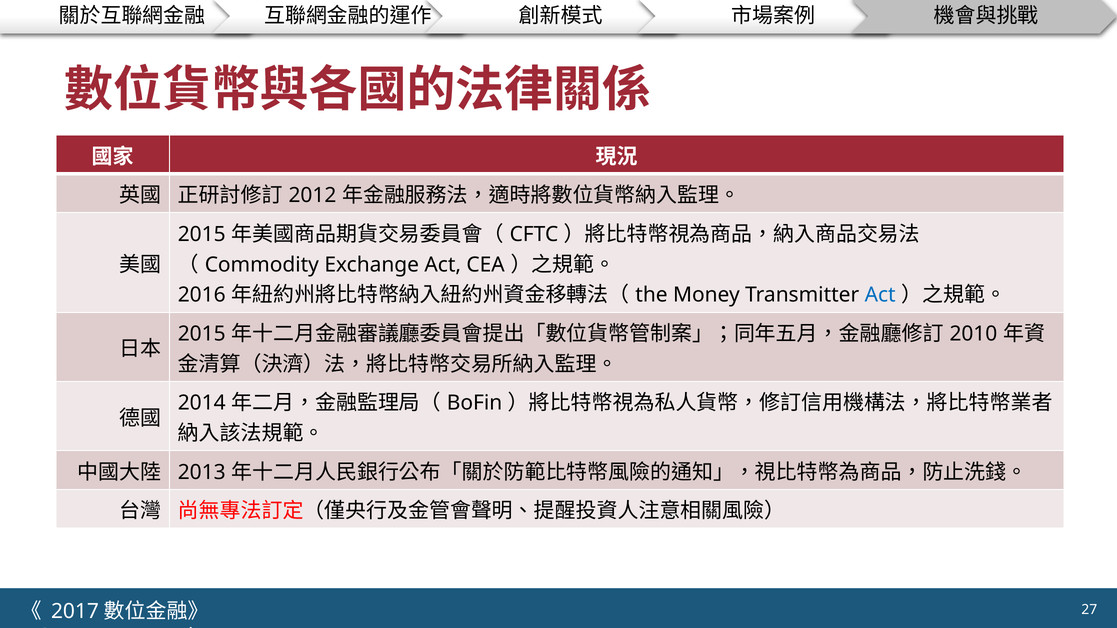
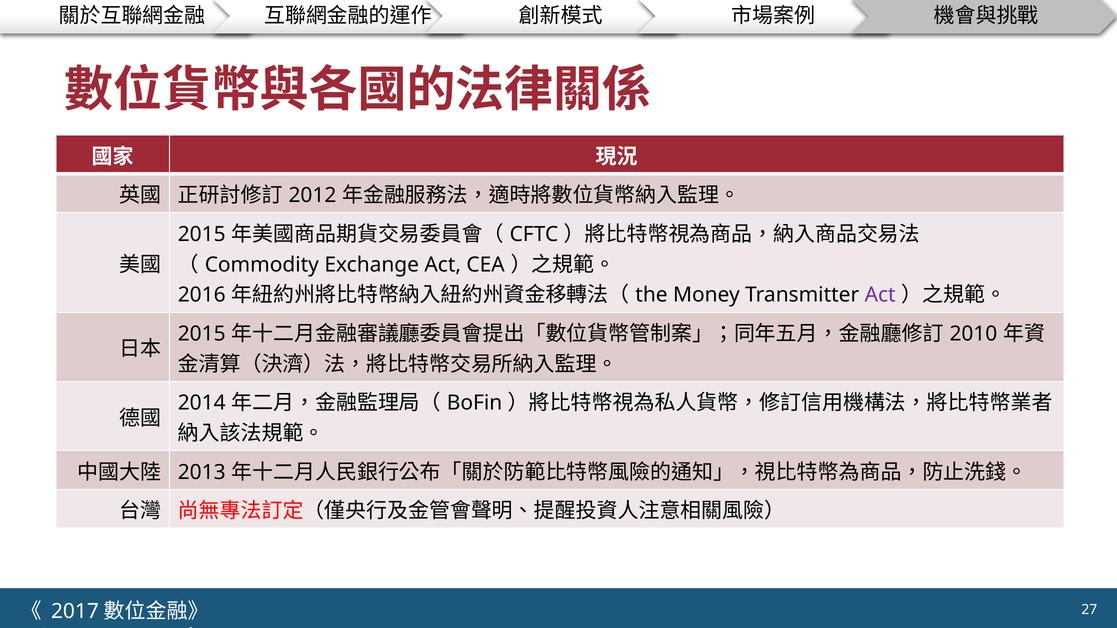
Act at (880, 295) colour: blue -> purple
